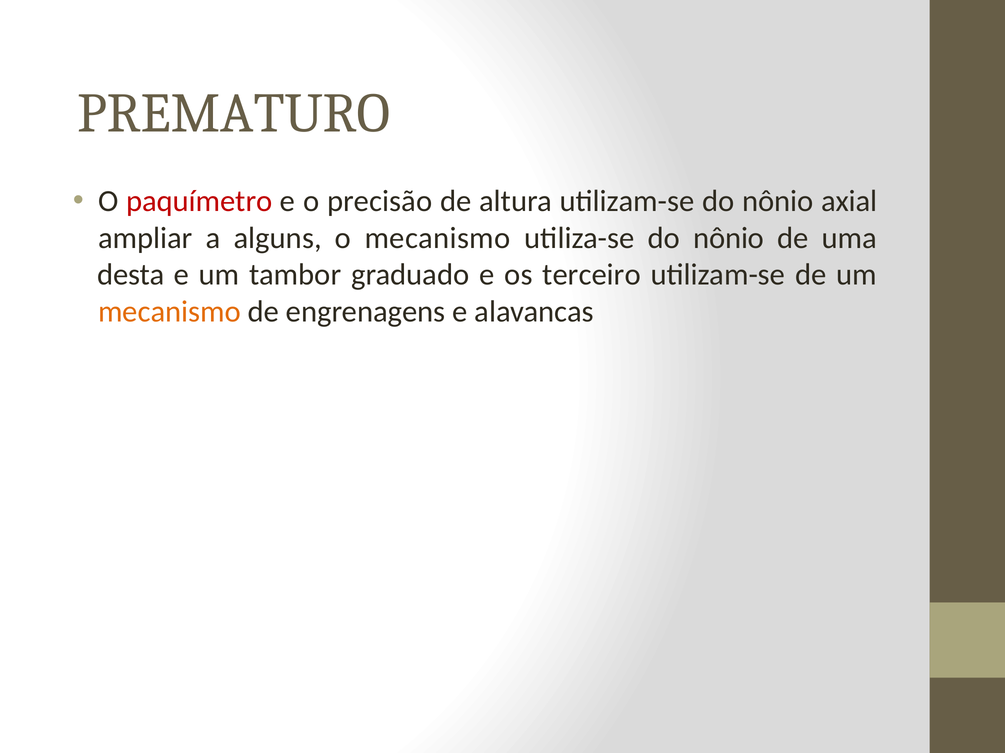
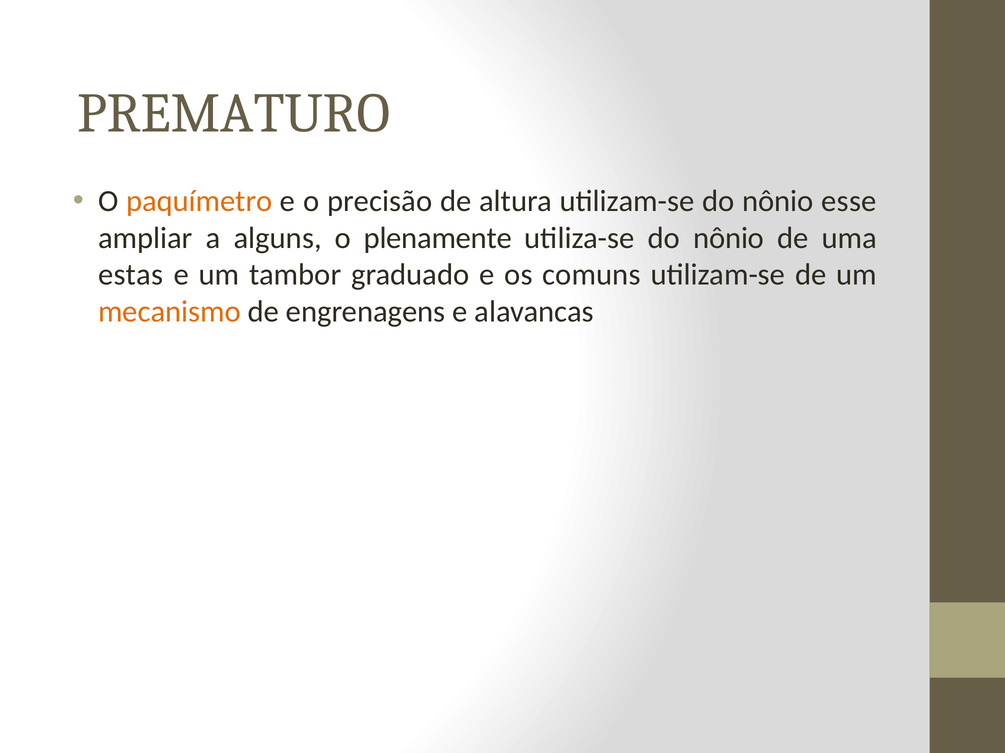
paquímetro colour: red -> orange
axial: axial -> esse
o mecanismo: mecanismo -> plenamente
desta: desta -> estas
terceiro: terceiro -> comuns
